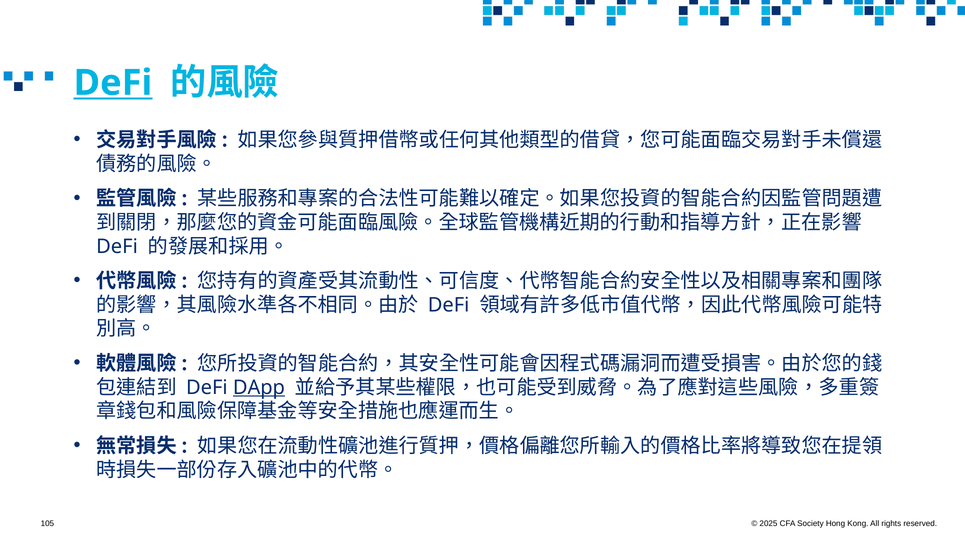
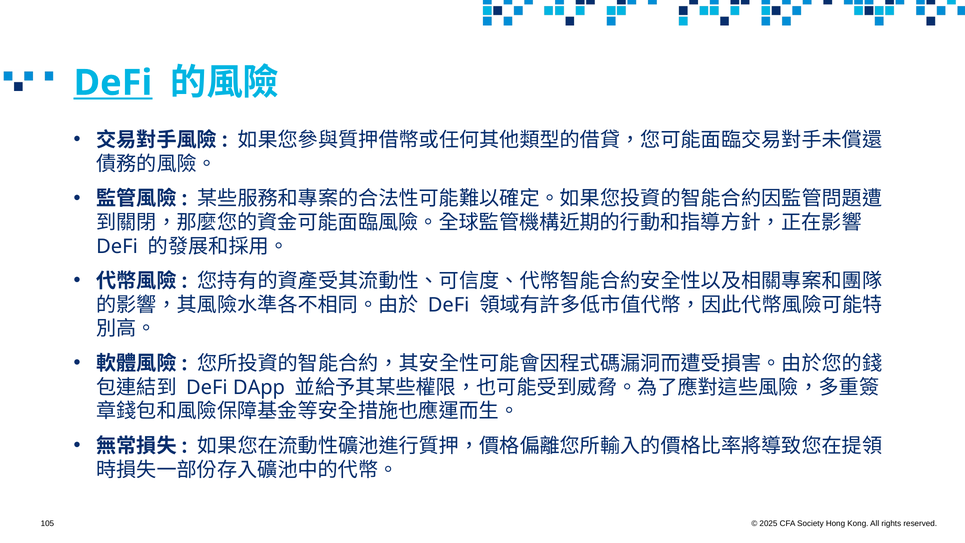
DApp underline: present -> none
